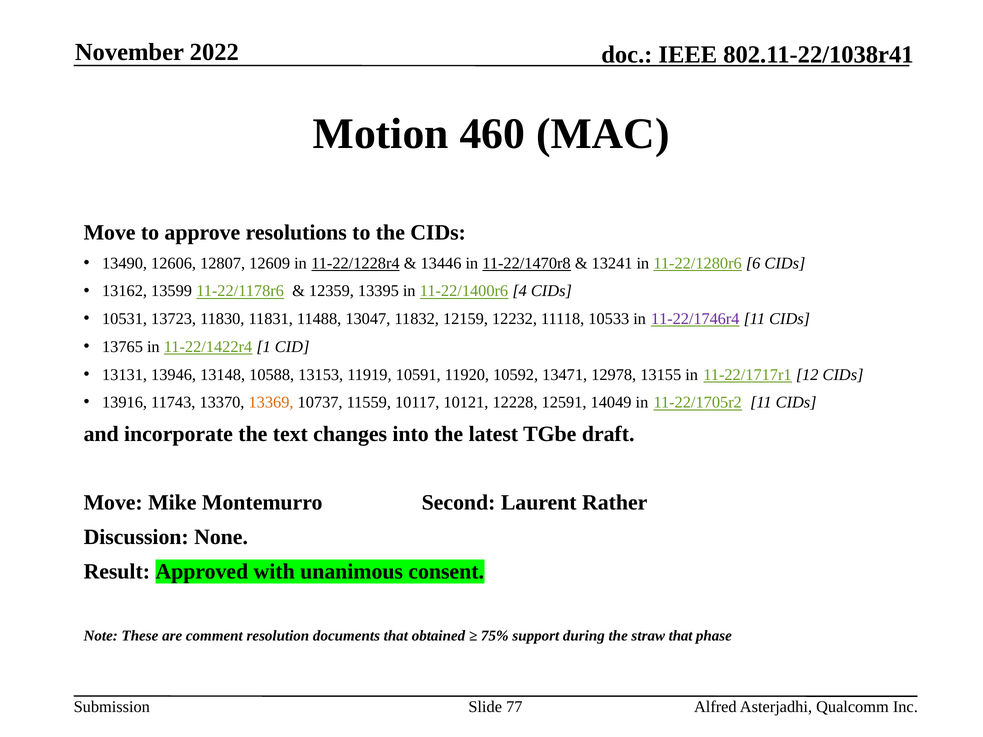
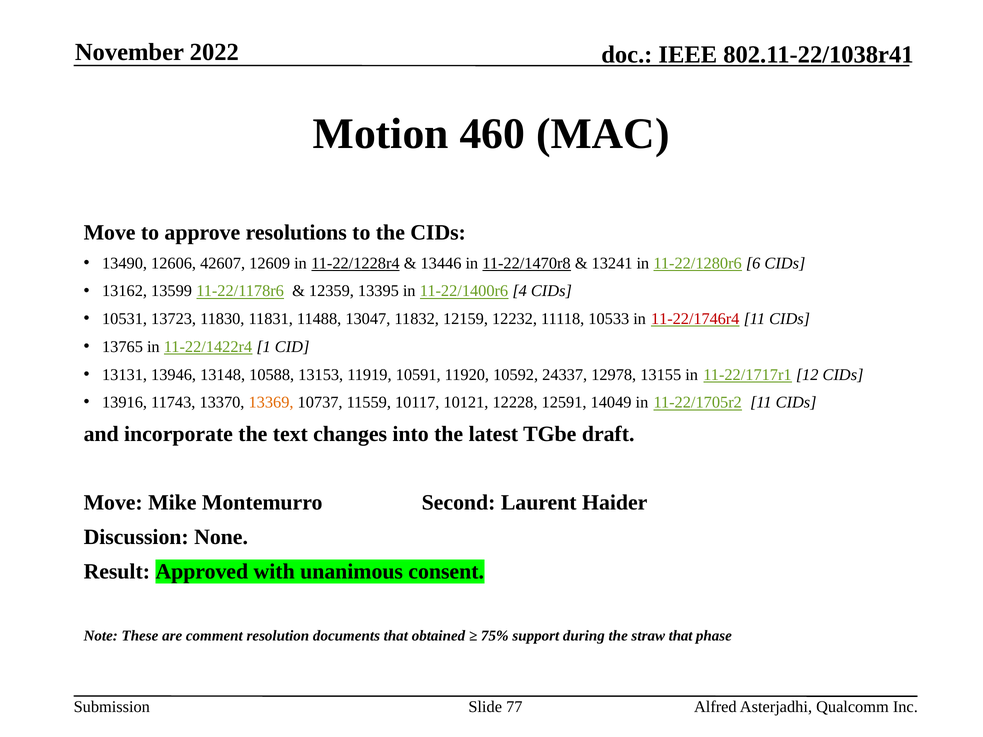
12807: 12807 -> 42607
11-22/1746r4 colour: purple -> red
13471: 13471 -> 24337
Rather: Rather -> Haider
